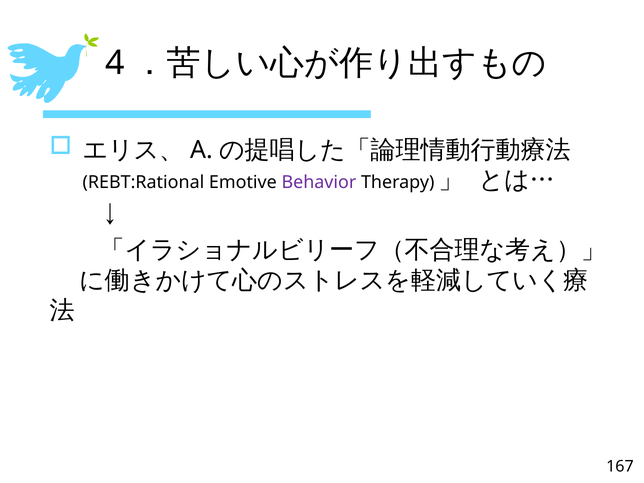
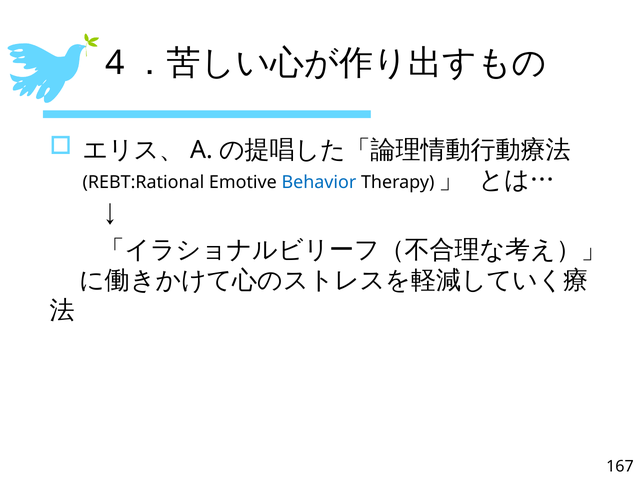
Behavior colour: purple -> blue
